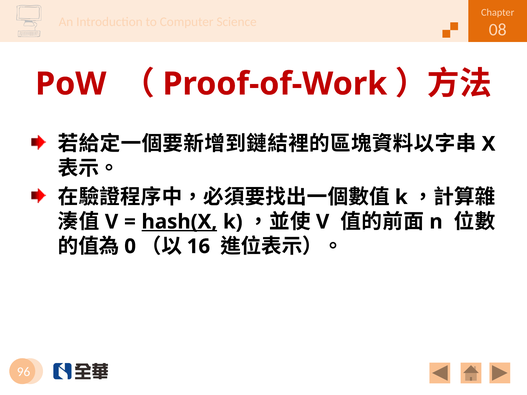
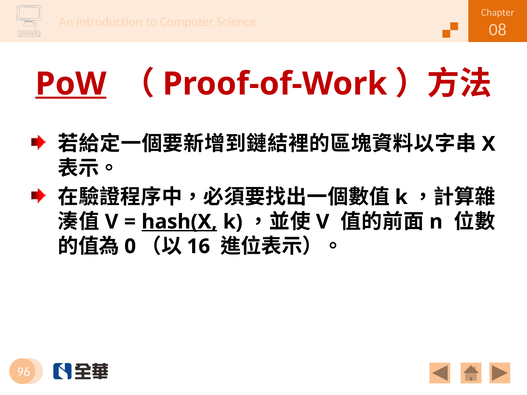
PoW underline: none -> present
